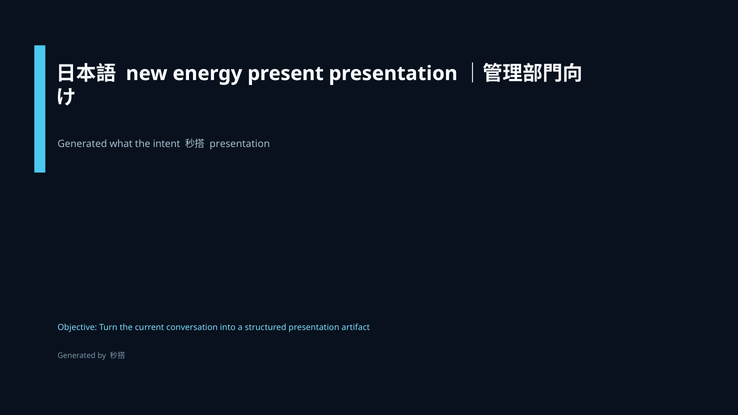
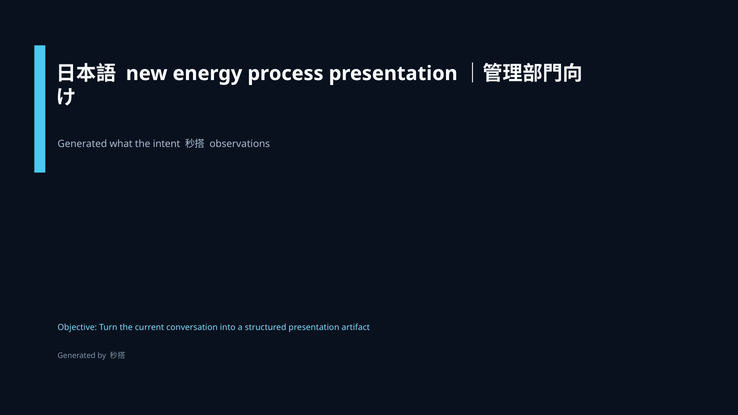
present: present -> process
presentation at (240, 144): presentation -> observations
